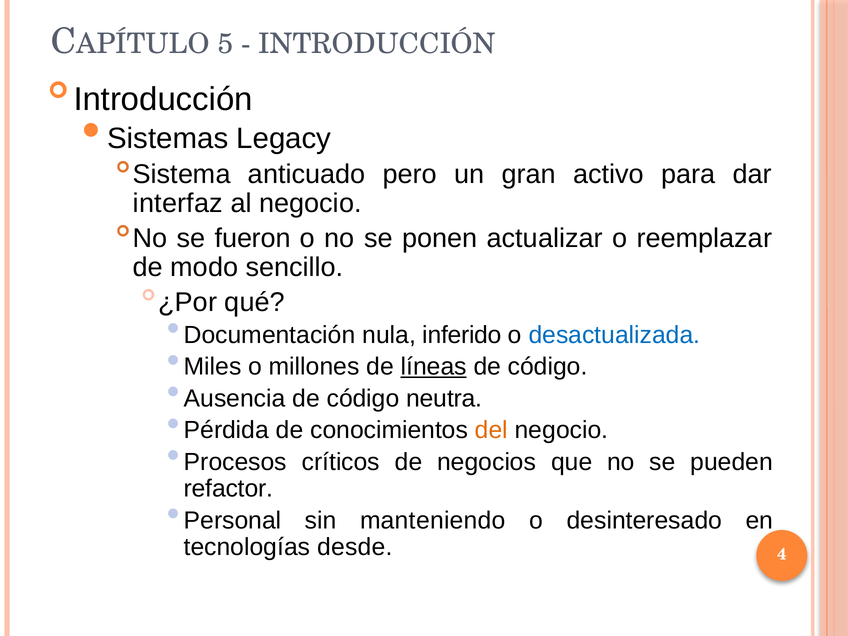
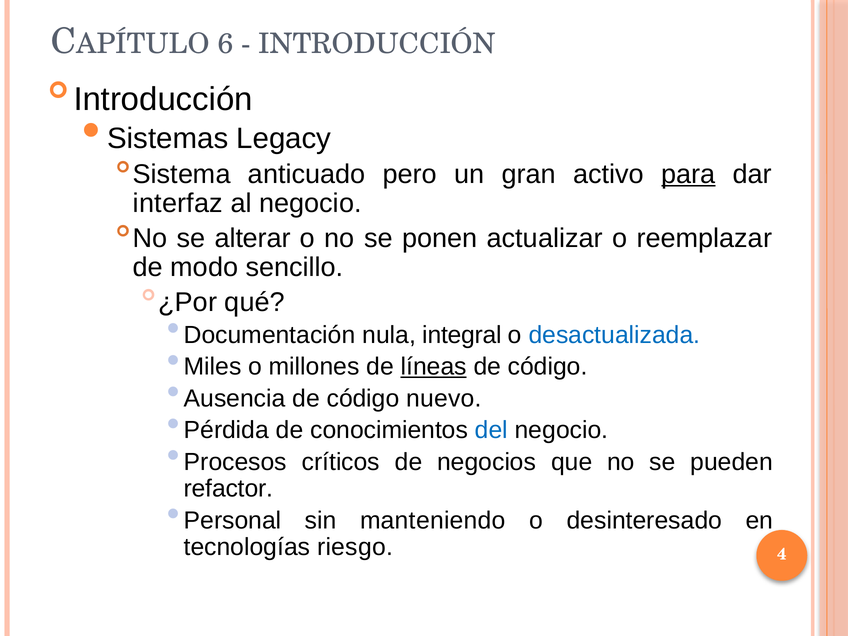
5: 5 -> 6
para underline: none -> present
fueron: fueron -> alterar
inferido: inferido -> integral
neutra: neutra -> nuevo
del colour: orange -> blue
desde: desde -> riesgo
